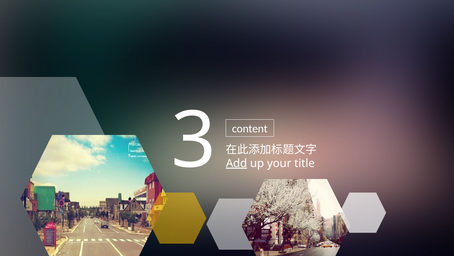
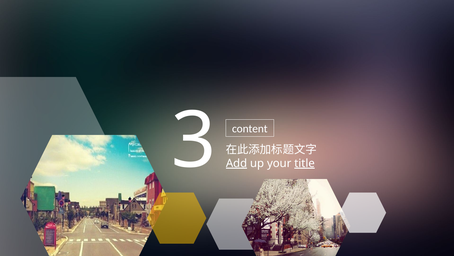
title underline: none -> present
